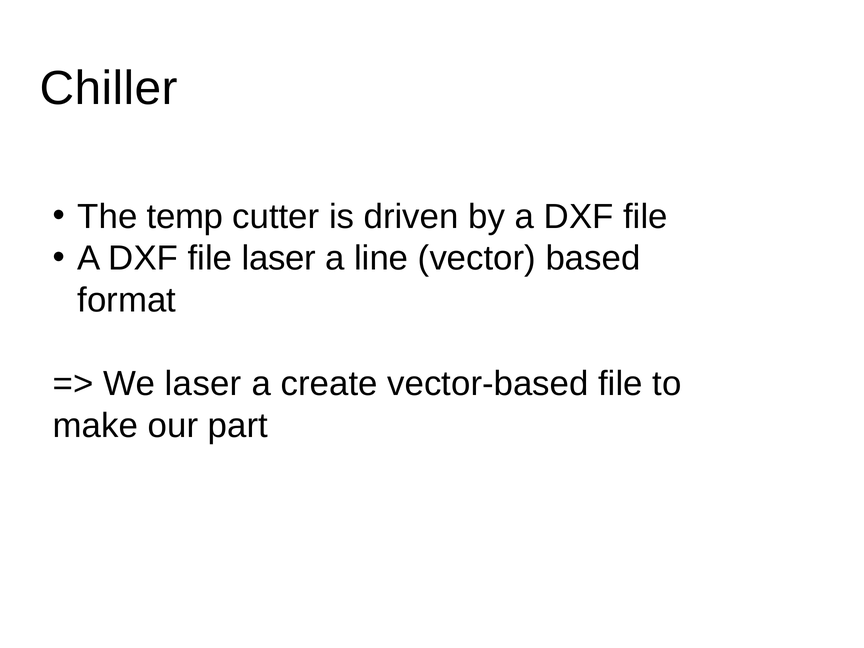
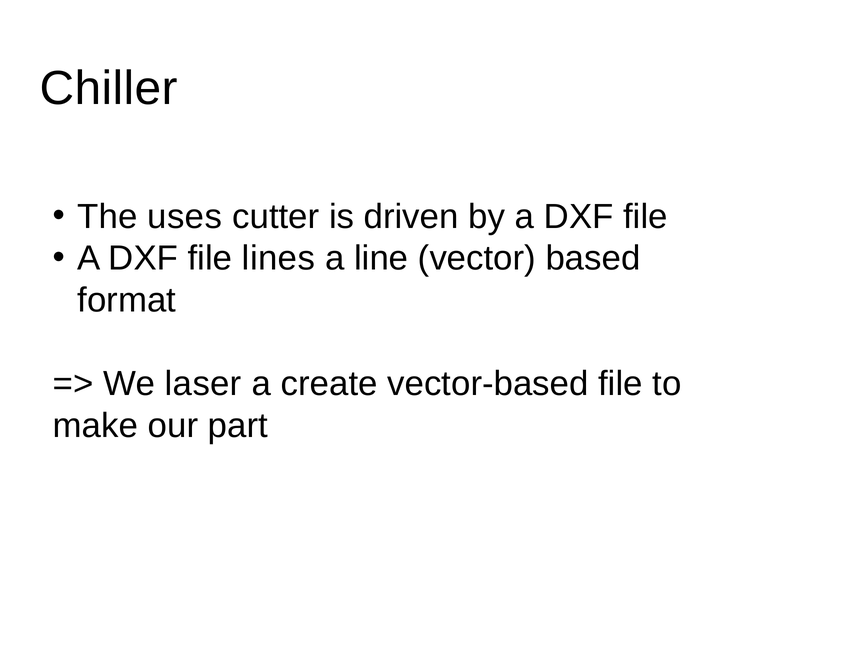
temp: temp -> uses
file laser: laser -> lines
